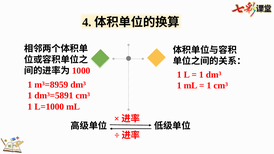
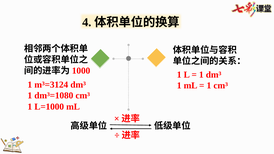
m³=8959: m³=8959 -> m³=3124
dm³=5891: dm³=5891 -> dm³=1080
